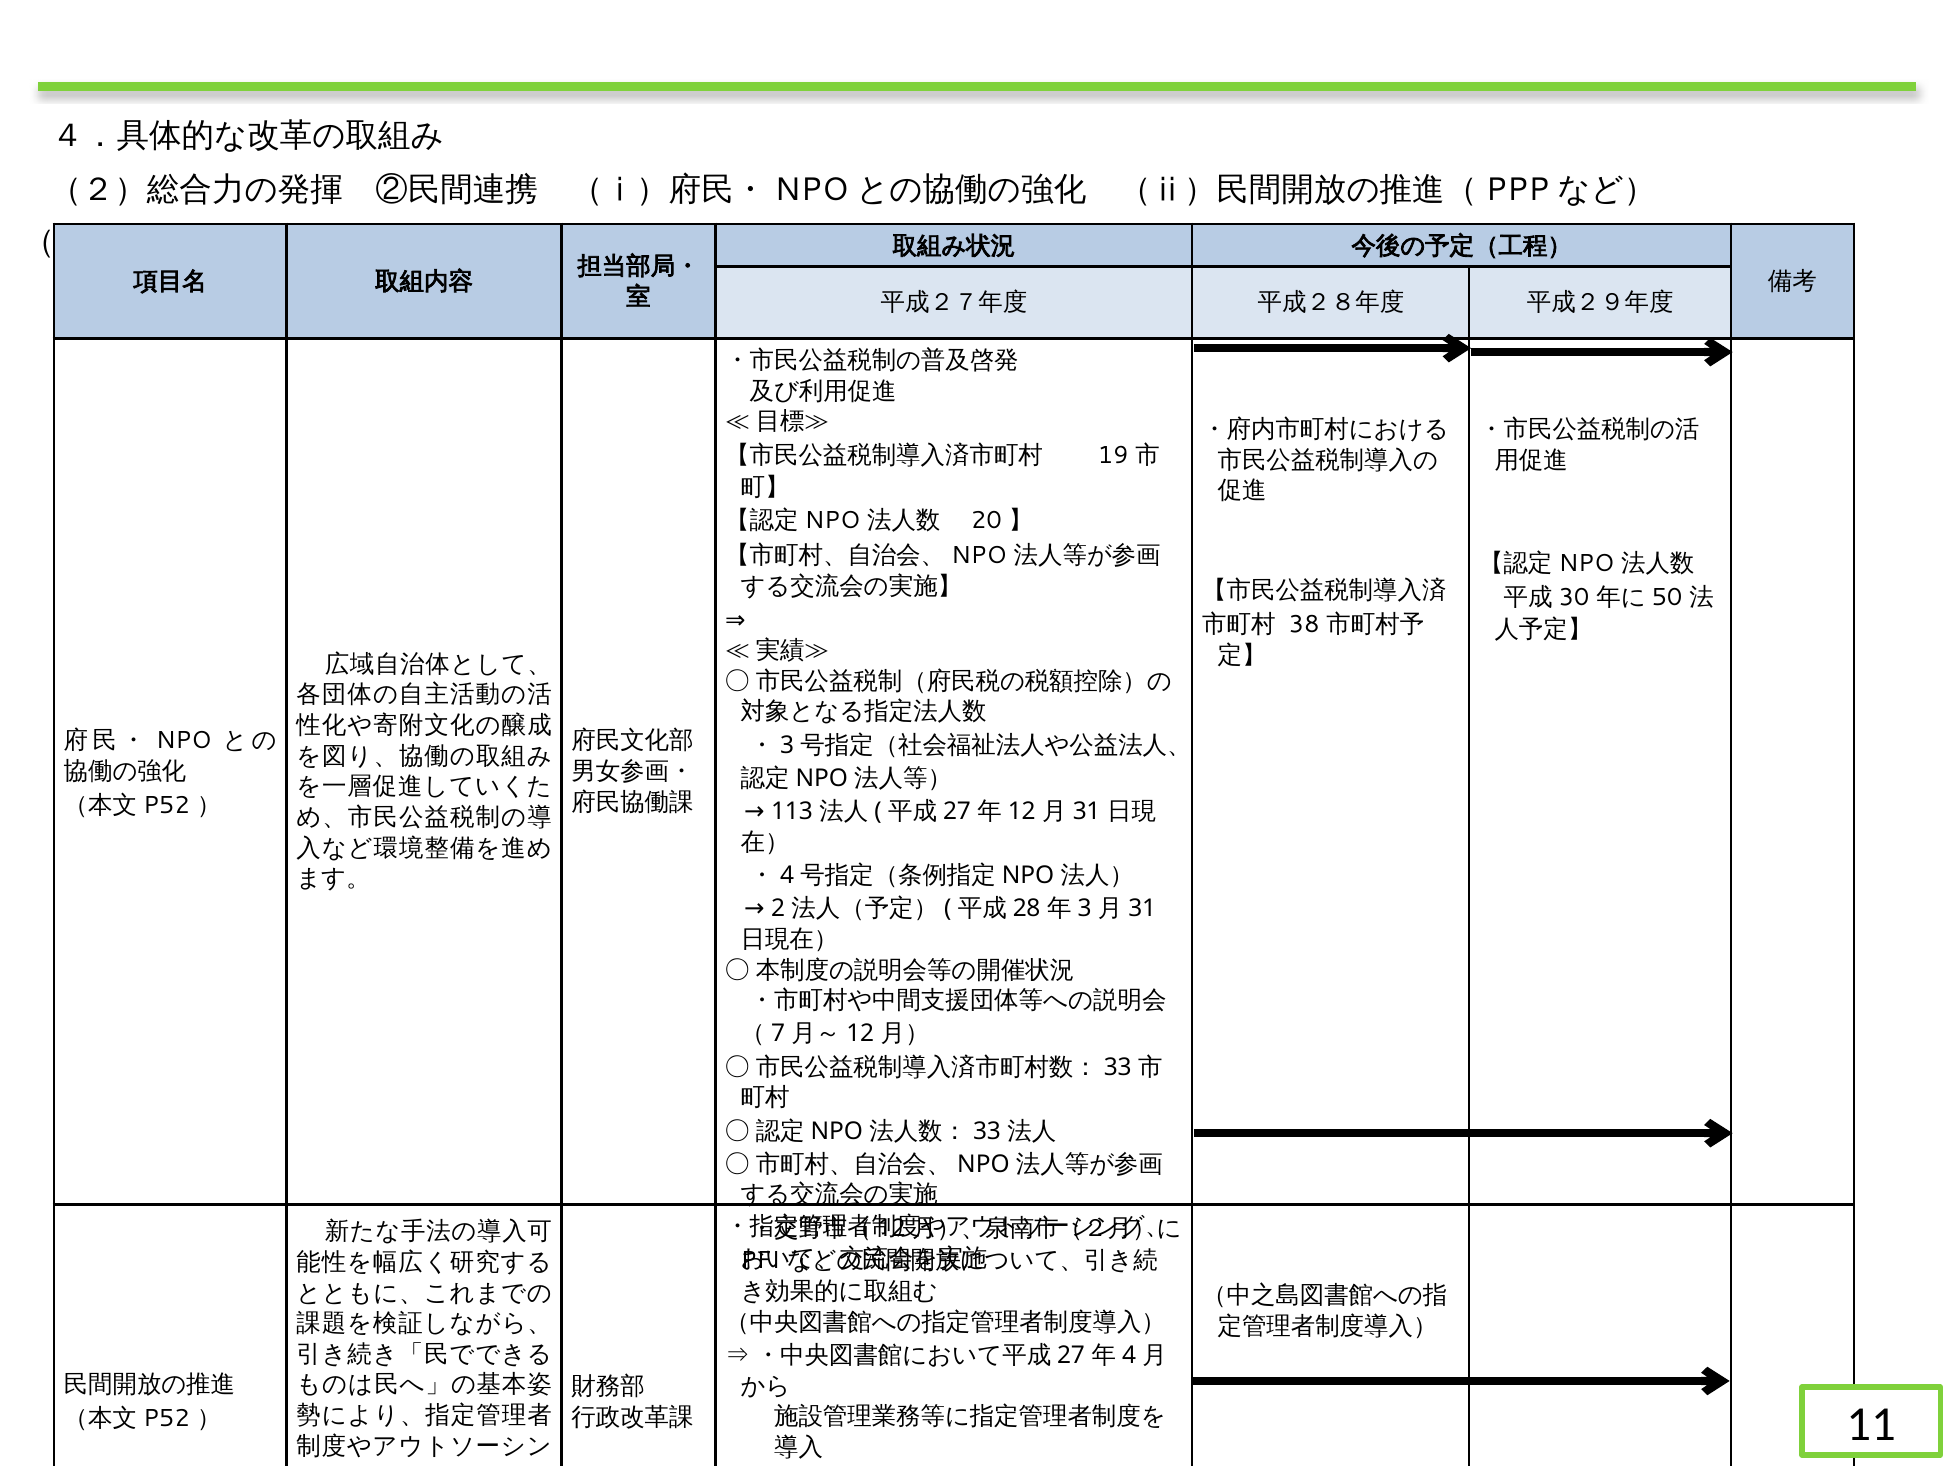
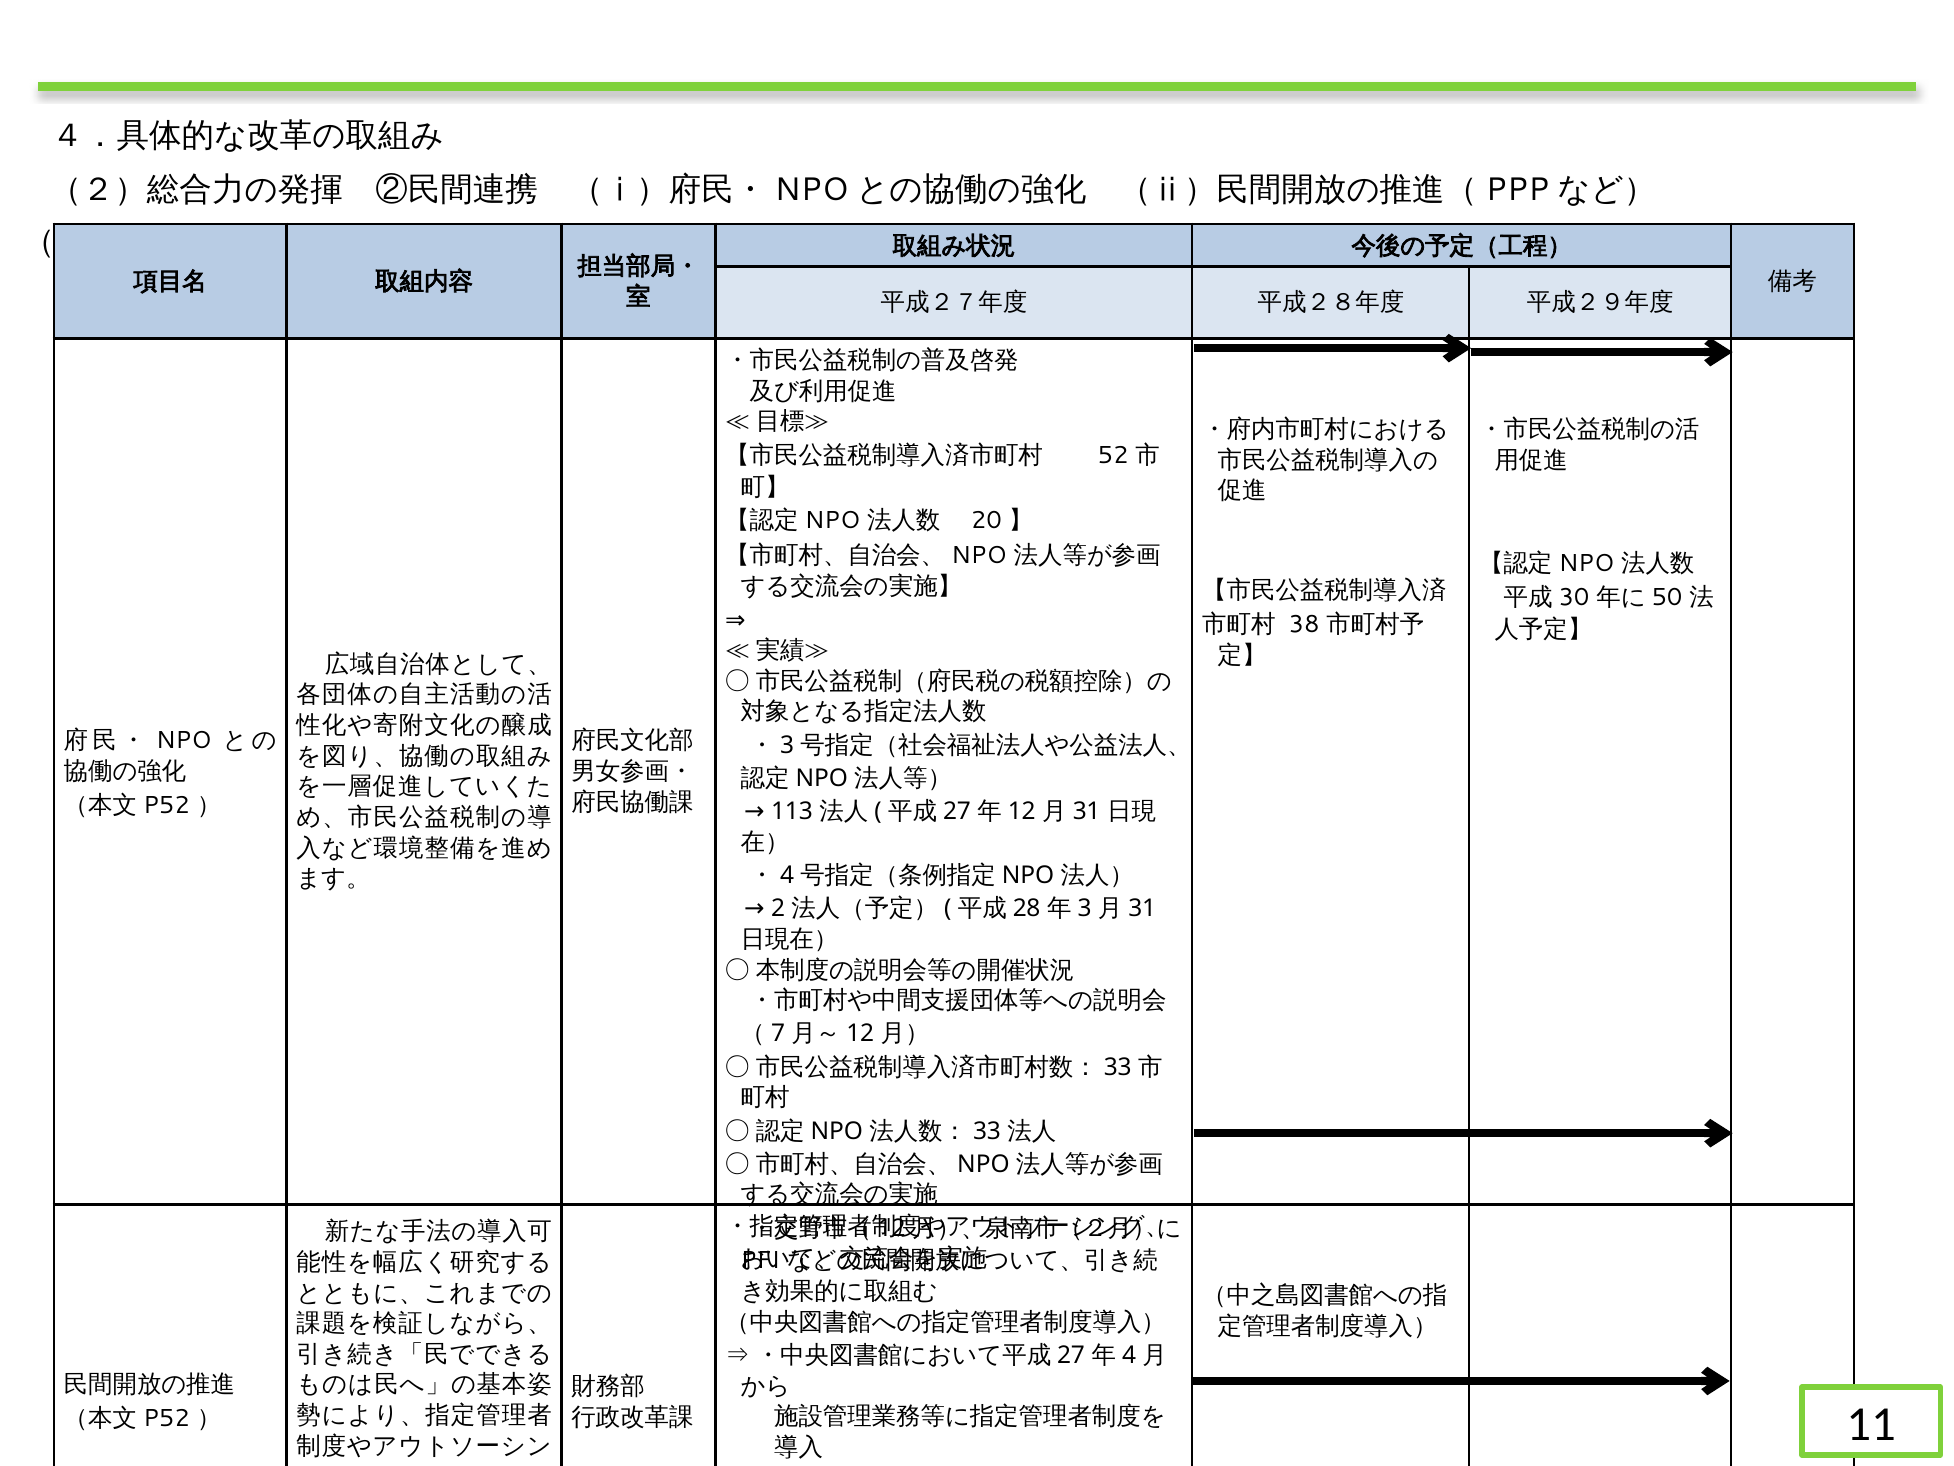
19: 19 -> 52
